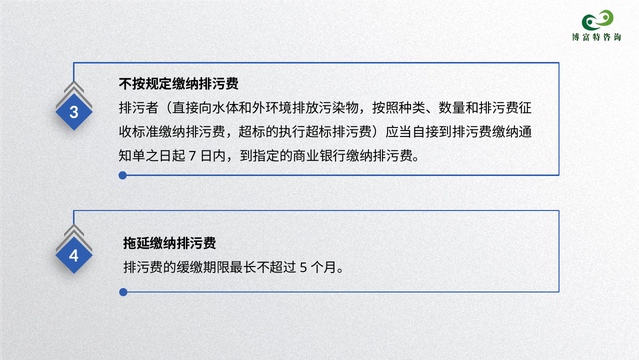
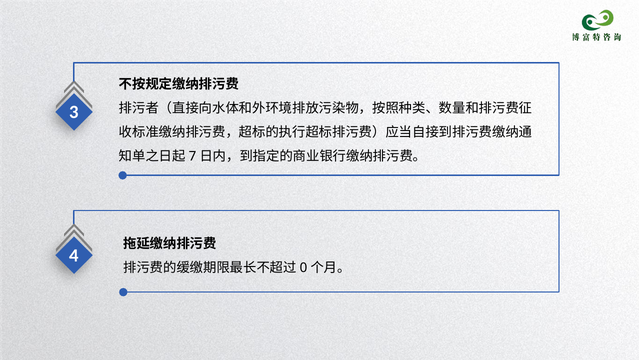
5: 5 -> 0
